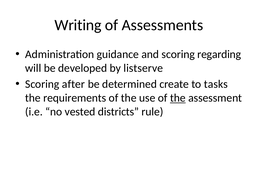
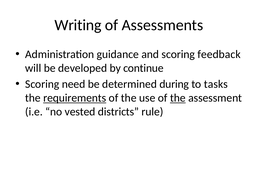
regarding: regarding -> feedback
listserve: listserve -> continue
after: after -> need
create: create -> during
requirements underline: none -> present
